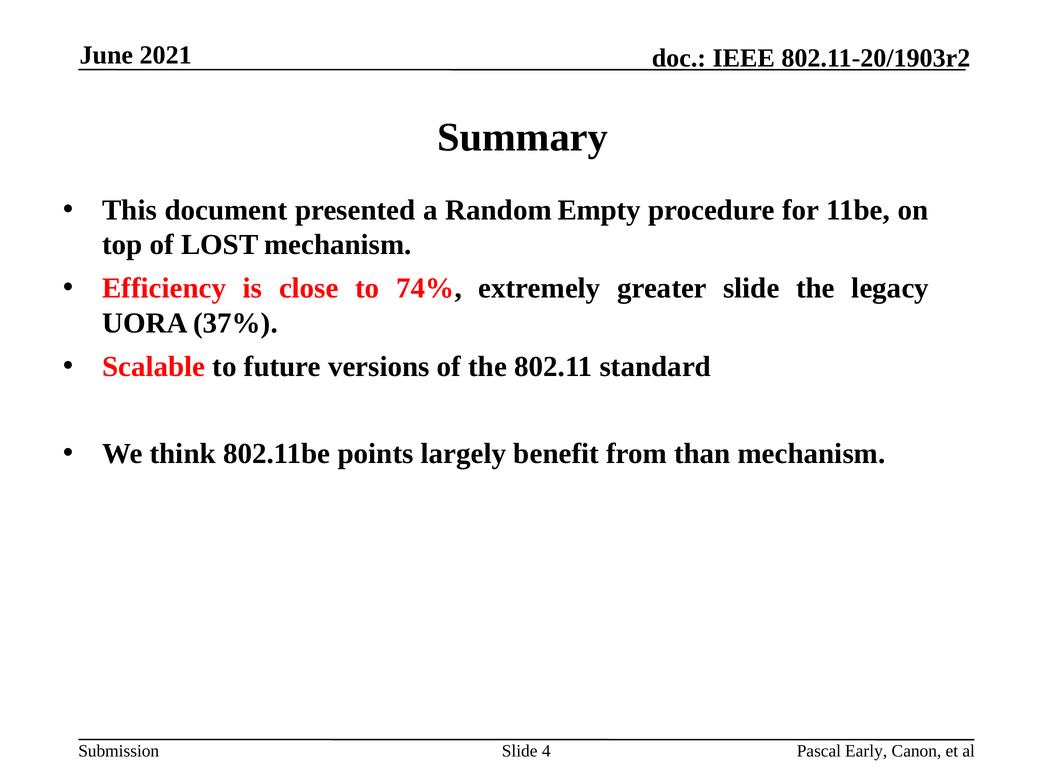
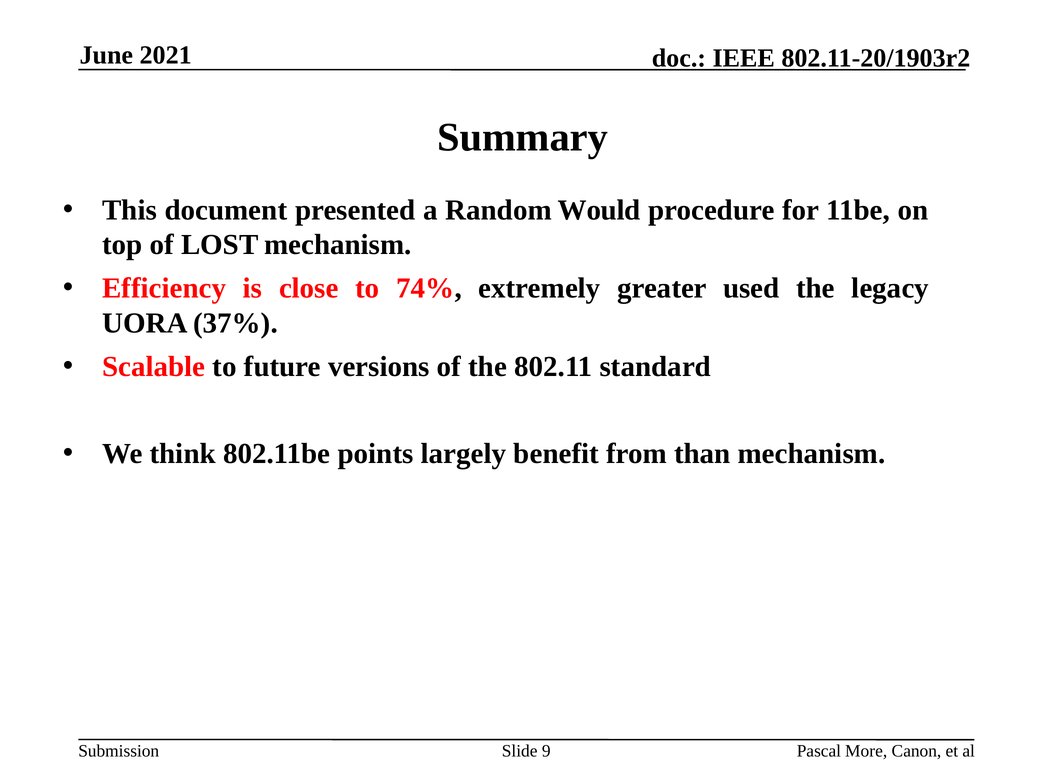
Empty: Empty -> Would
greater slide: slide -> used
4: 4 -> 9
Early: Early -> More
